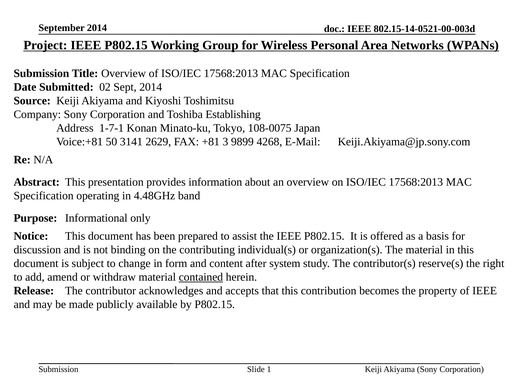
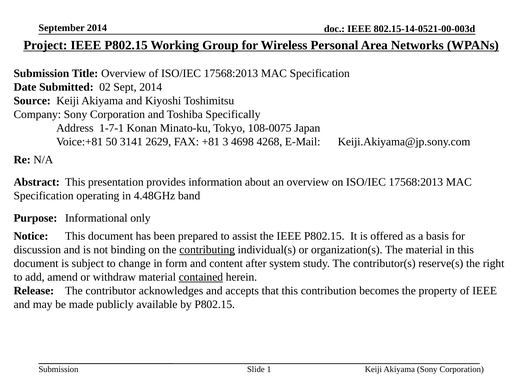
Establishing: Establishing -> Specifically
9899: 9899 -> 4698
contributing underline: none -> present
